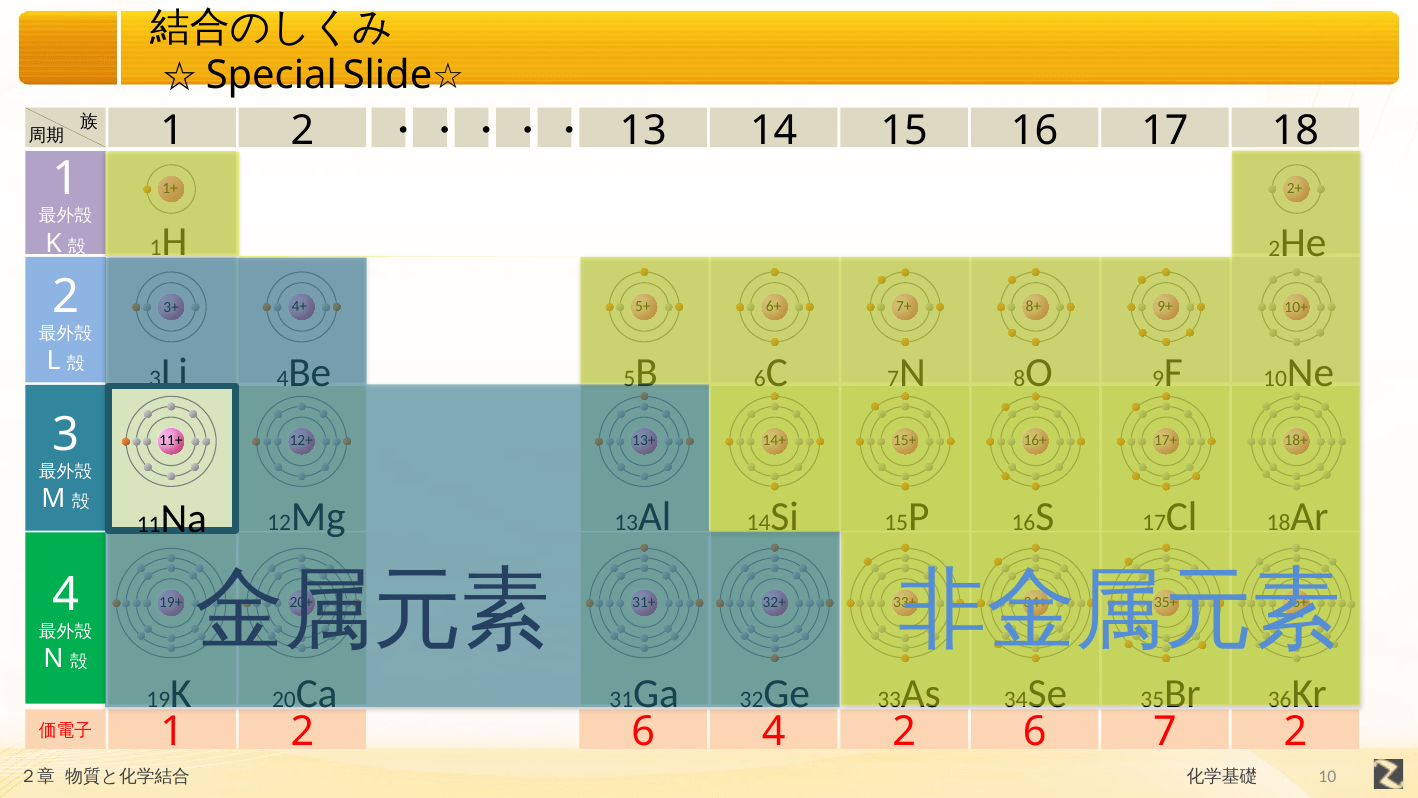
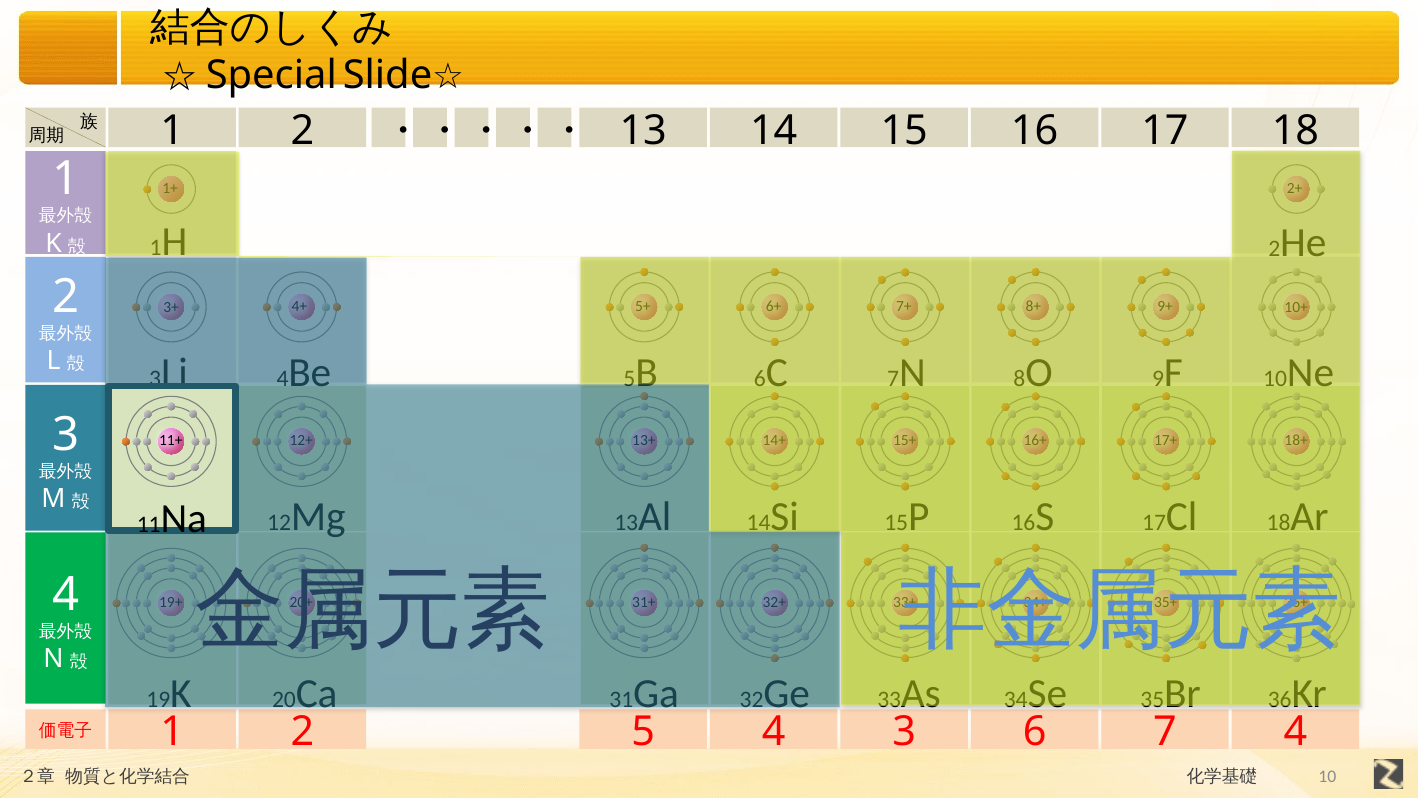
1 2 6: 6 -> 5
4 2: 2 -> 3
7 2: 2 -> 4
